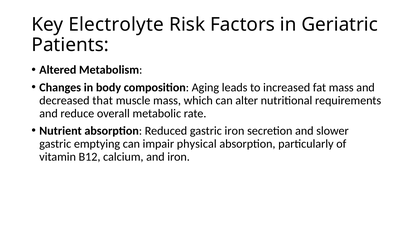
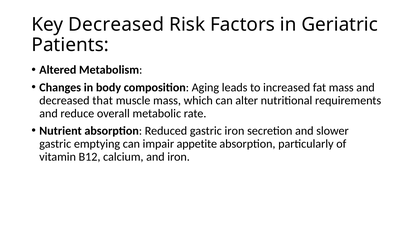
Key Electrolyte: Electrolyte -> Decreased
physical: physical -> appetite
